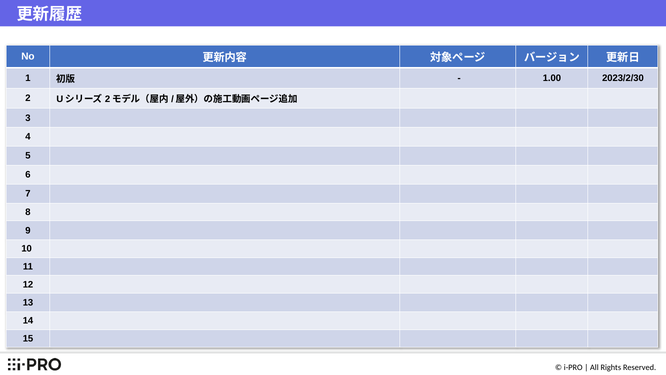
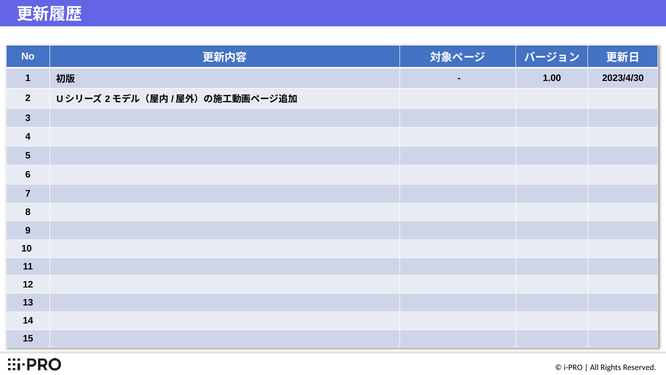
2023/2/30: 2023/2/30 -> 2023/4/30
